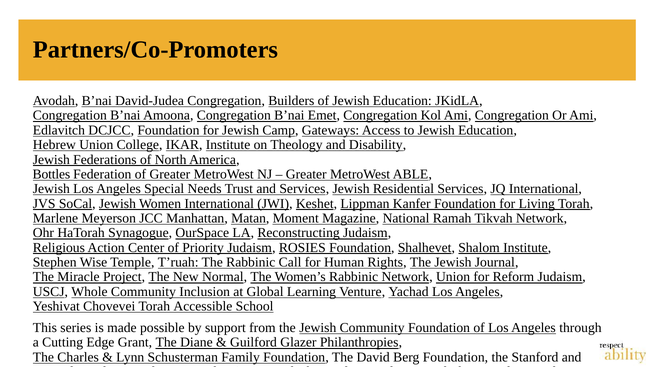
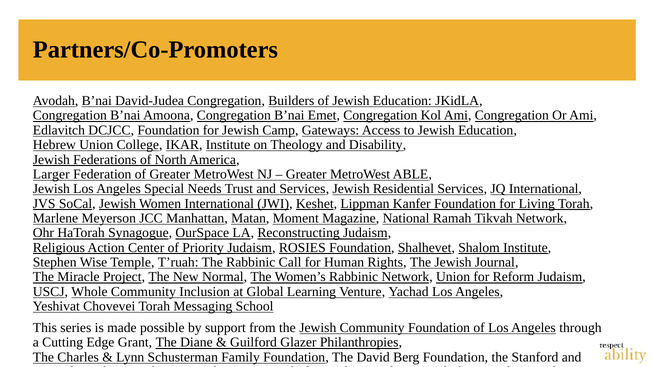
Bottles: Bottles -> Larger
Accessible: Accessible -> Messaging
